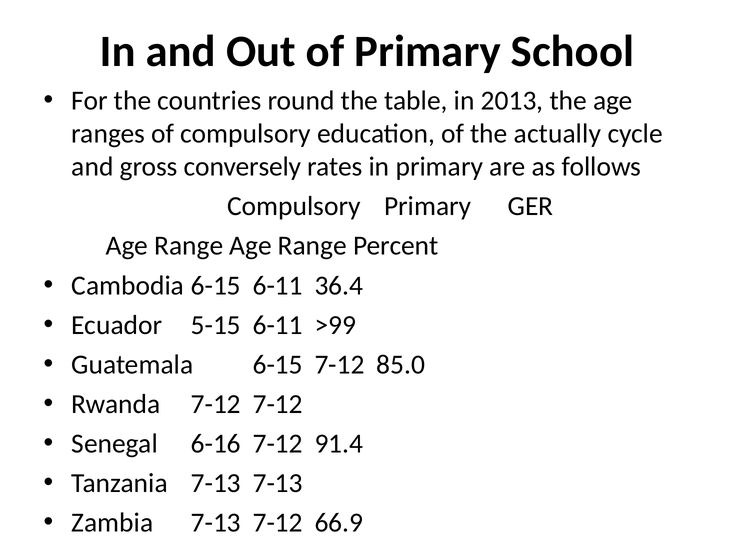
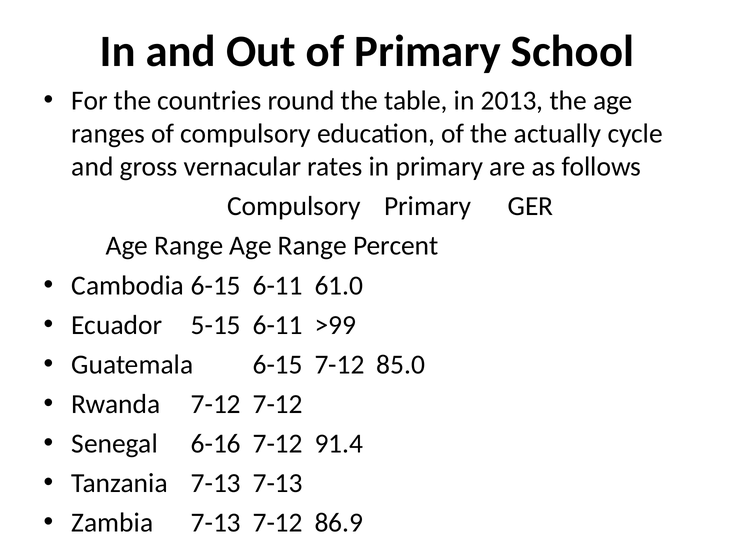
conversely: conversely -> vernacular
36.4: 36.4 -> 61.0
66.9: 66.9 -> 86.9
